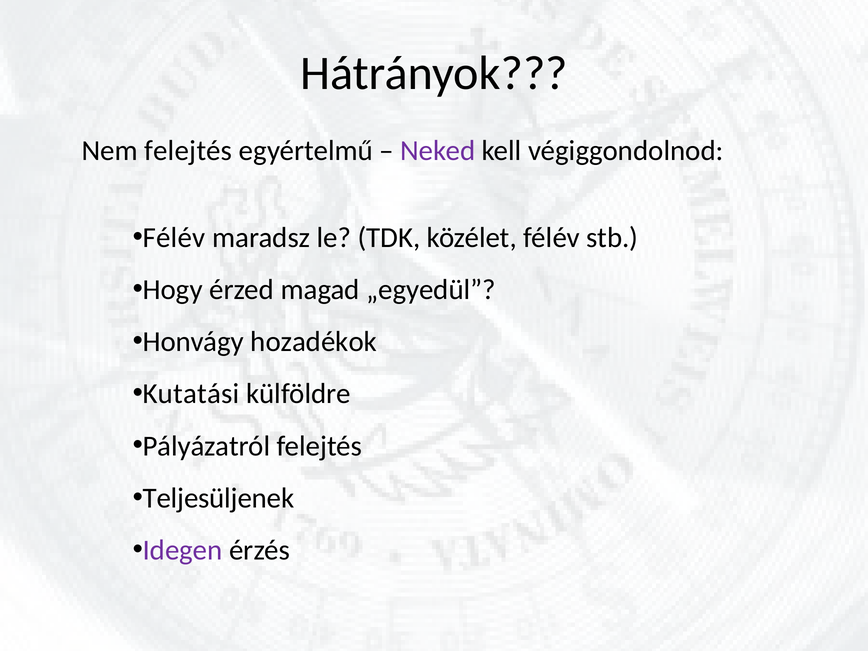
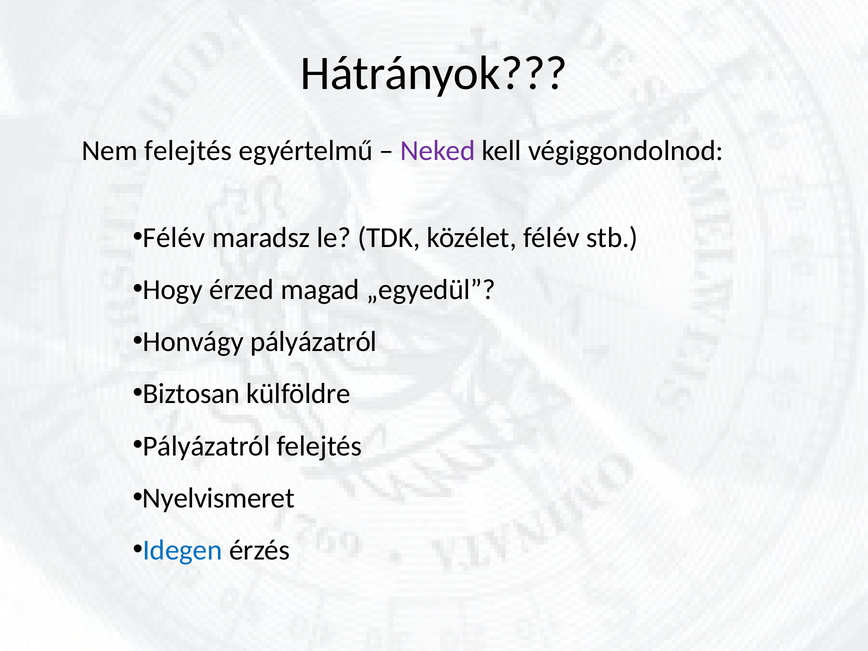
Honvágy hozadékok: hozadékok -> pályázatról
Kutatási: Kutatási -> Biztosan
Teljesüljenek: Teljesüljenek -> Nyelvismeret
Idegen colour: purple -> blue
